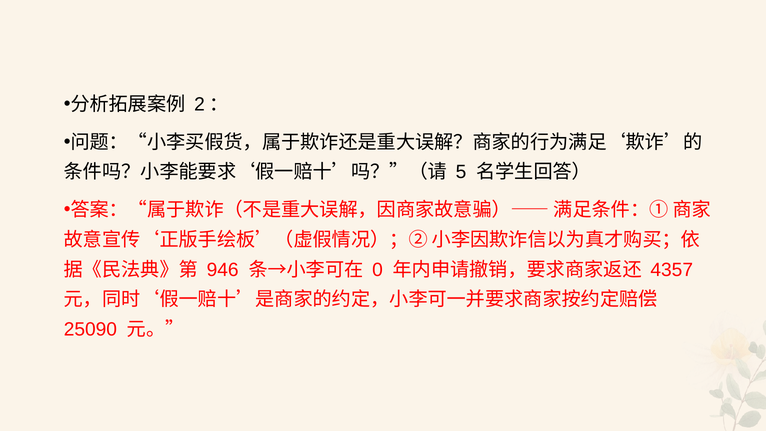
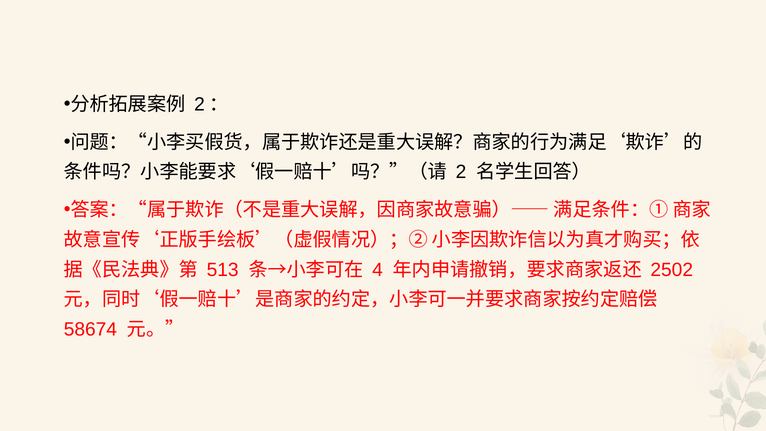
5: 5 -> 2
946: 946 -> 513
0: 0 -> 4
4357: 4357 -> 2502
25090: 25090 -> 58674
